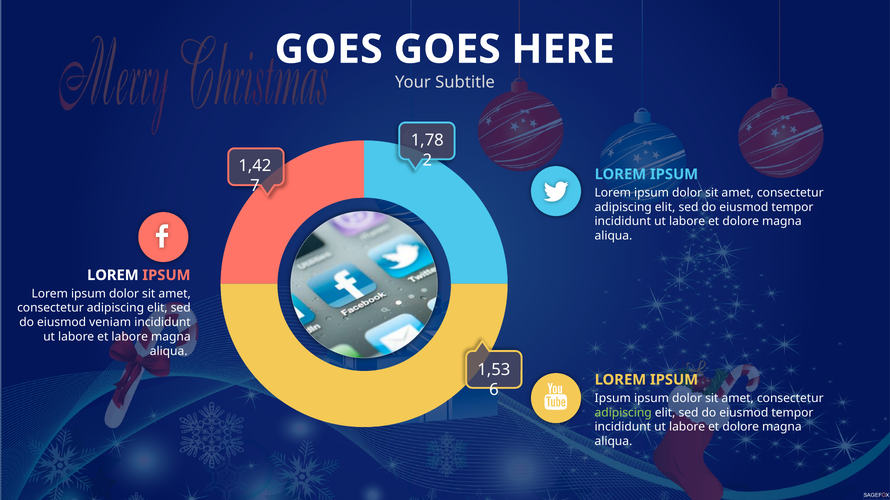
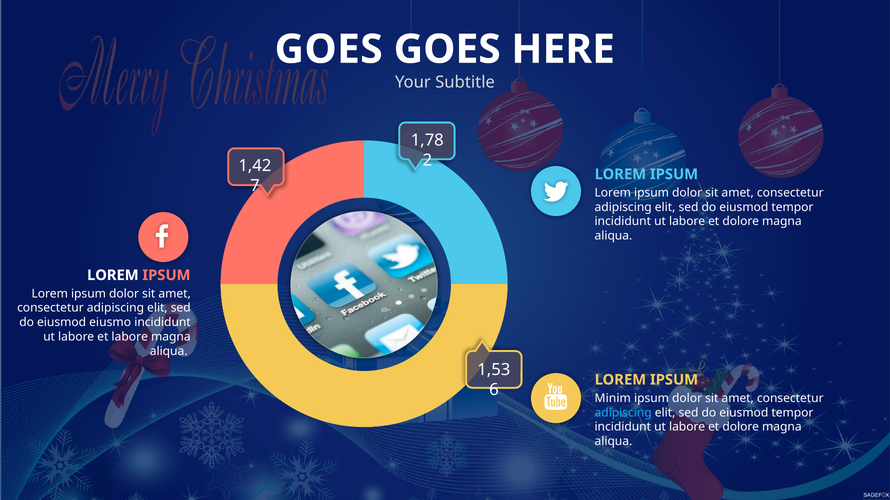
veniam: veniam -> eiusmo
Ipsum at (613, 399): Ipsum -> Minim
adipiscing at (623, 413) colour: light green -> light blue
